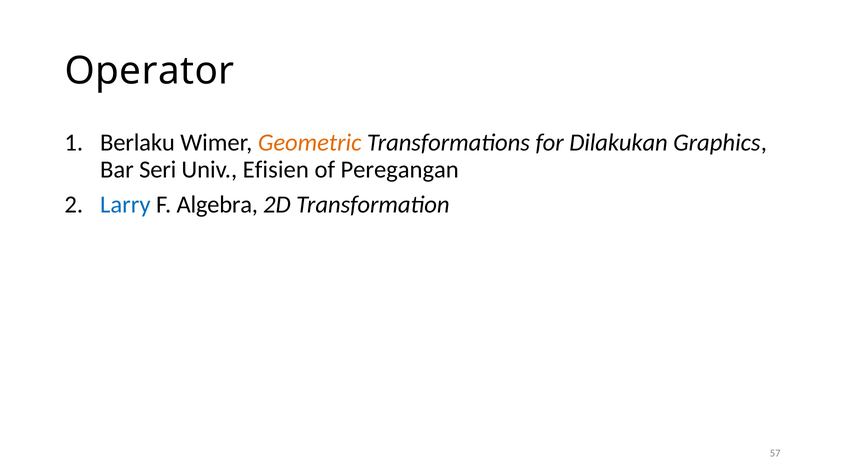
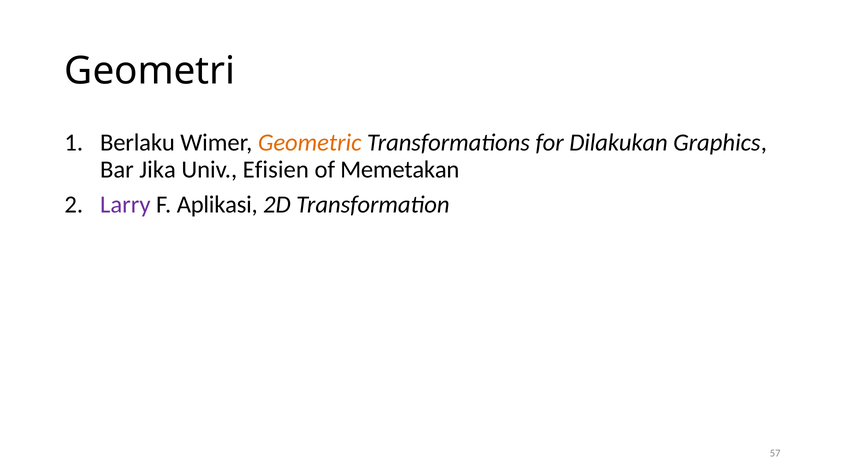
Operator: Operator -> Geometri
Seri: Seri -> Jika
Peregangan: Peregangan -> Memetakan
Larry colour: blue -> purple
Algebra: Algebra -> Aplikasi
